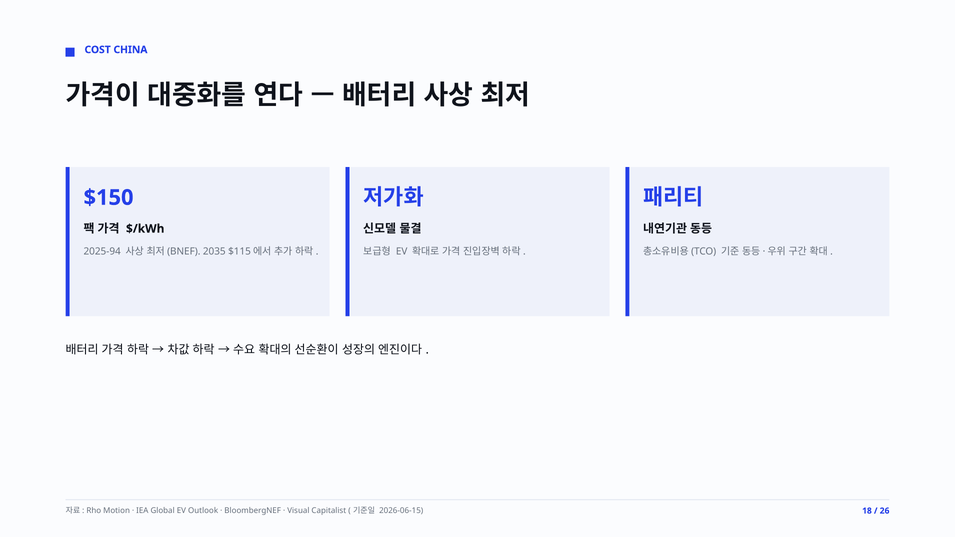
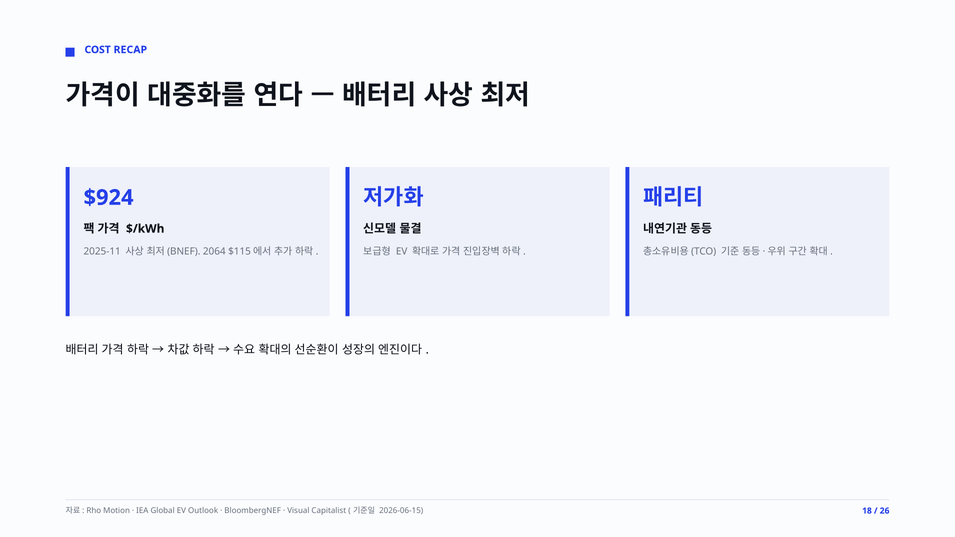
CHINA: CHINA -> RECAP
$150: $150 -> $924
2025-94: 2025-94 -> 2025-11
2035: 2035 -> 2064
